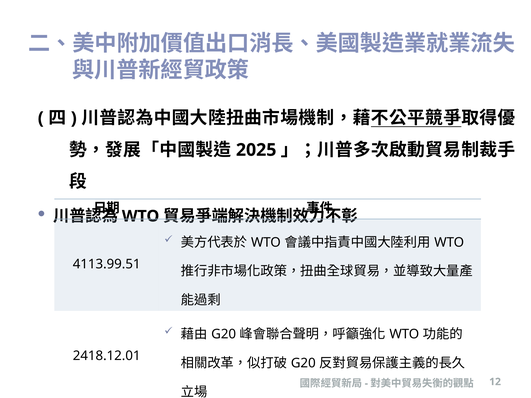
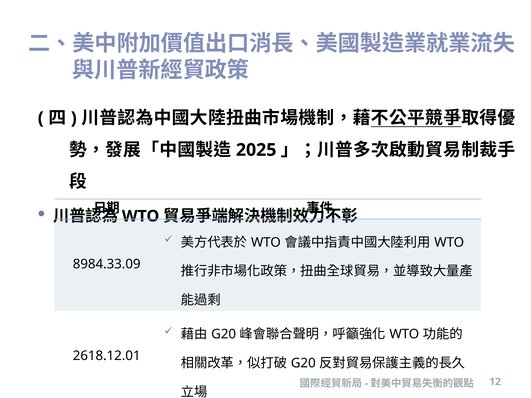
4113.99.51: 4113.99.51 -> 8984.33.09
2418.12.01: 2418.12.01 -> 2618.12.01
